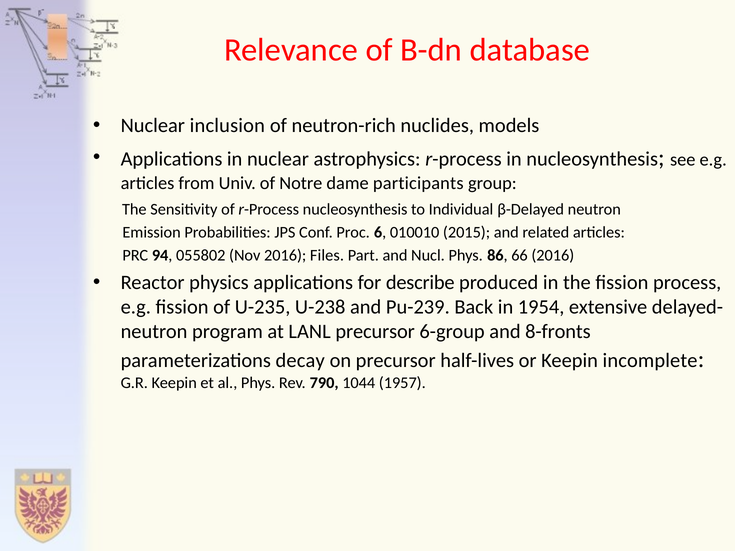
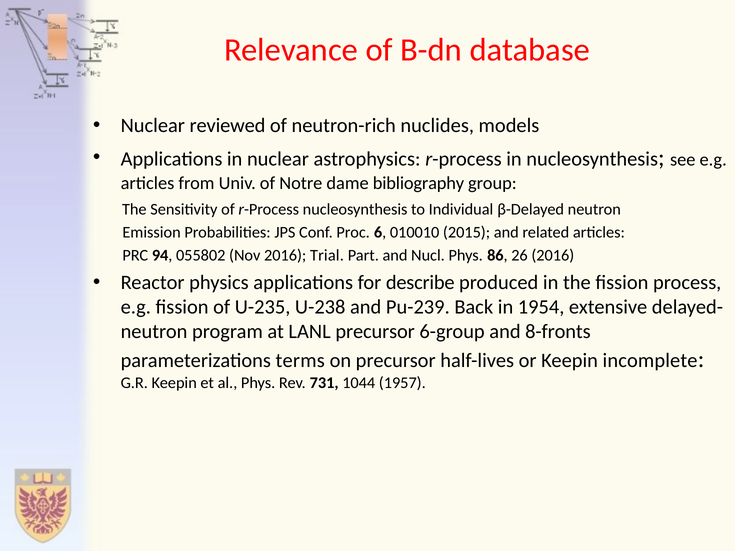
inclusion: inclusion -> reviewed
participants: participants -> bibliography
Files: Files -> Trial
66: 66 -> 26
decay: decay -> terms
790: 790 -> 731
